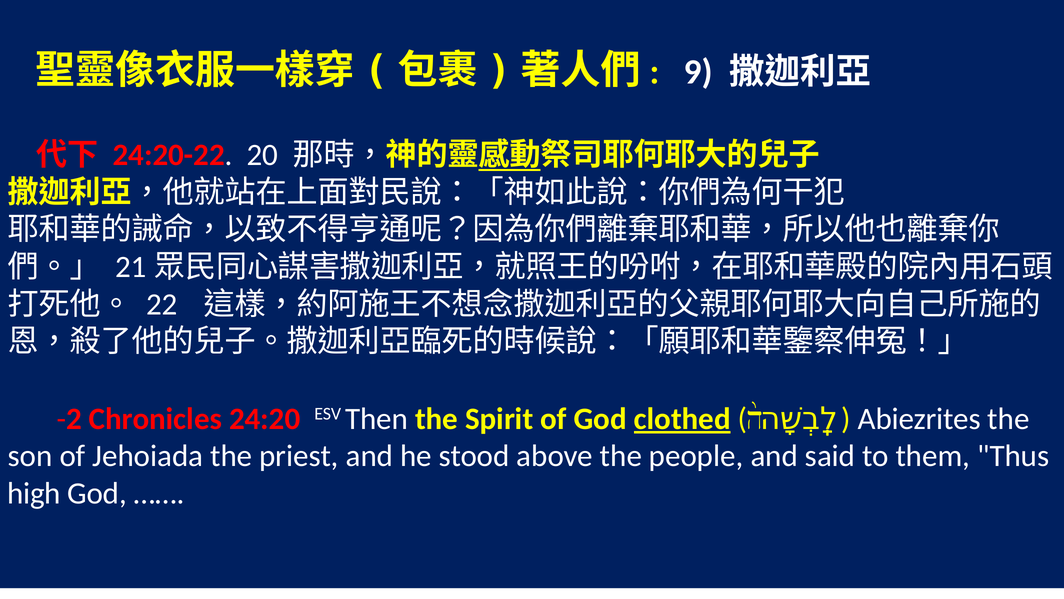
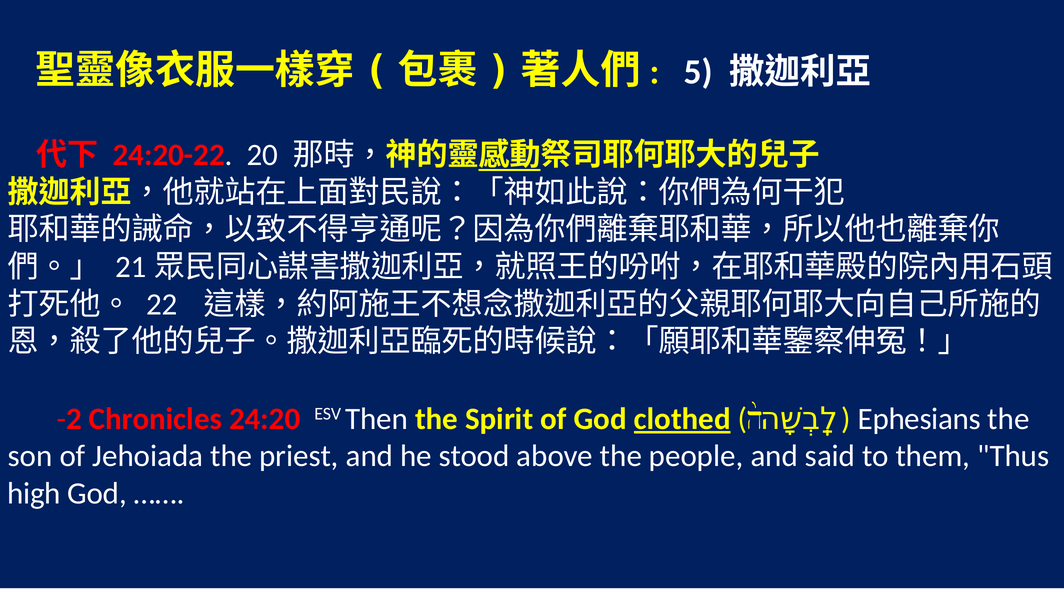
9: 9 -> 5
Abiezrites: Abiezrites -> Ephesians
